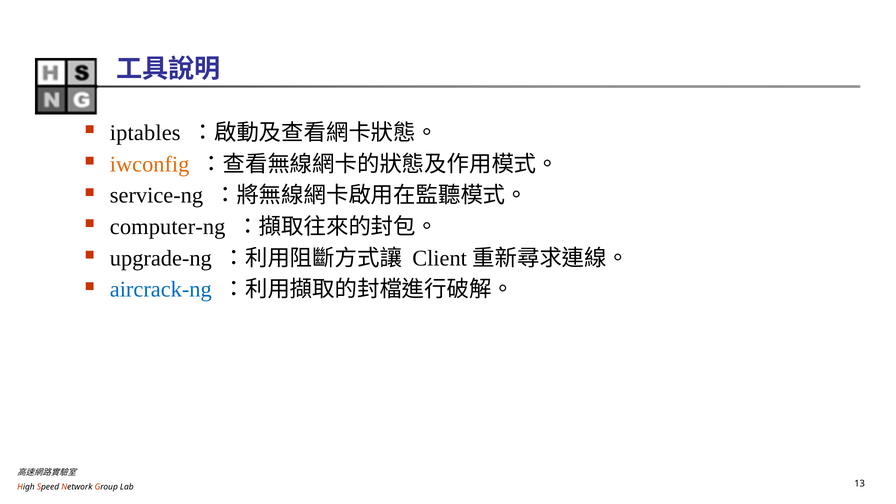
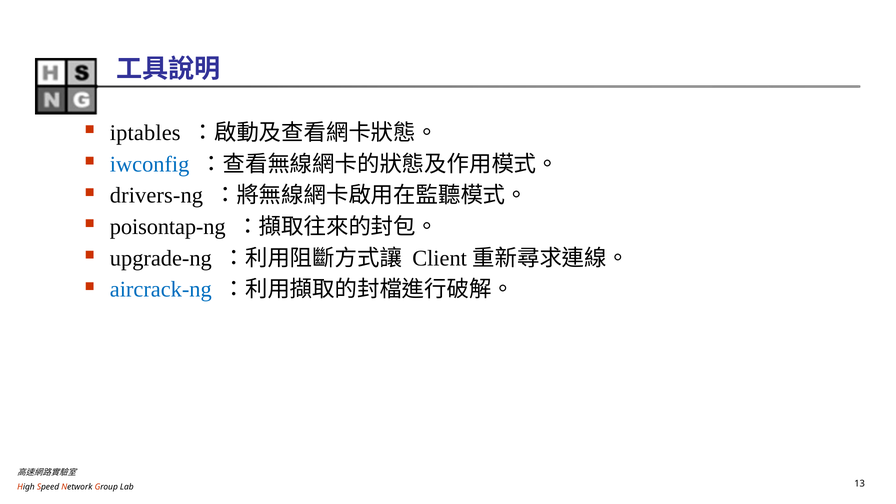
iwconfig colour: orange -> blue
service-ng: service-ng -> drivers-ng
computer-ng: computer-ng -> poisontap-ng
